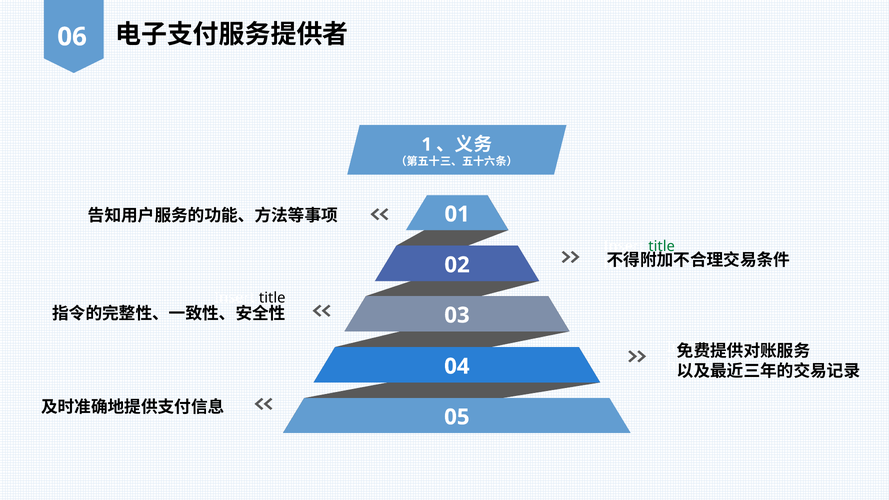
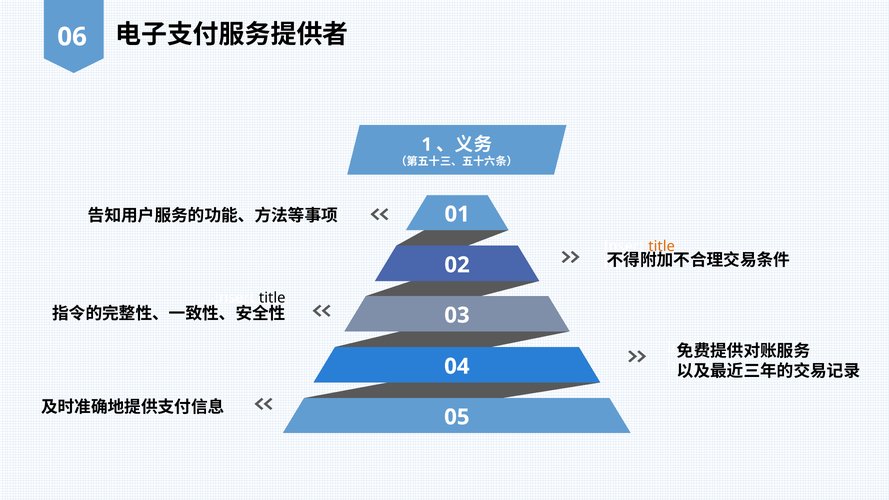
title at (662, 246) colour: green -> orange
